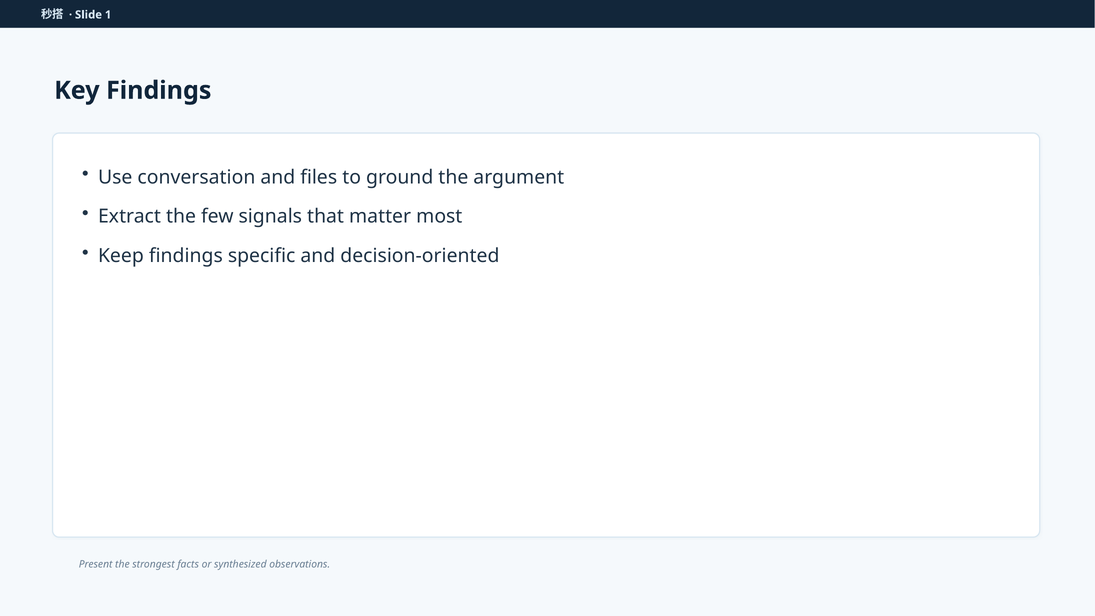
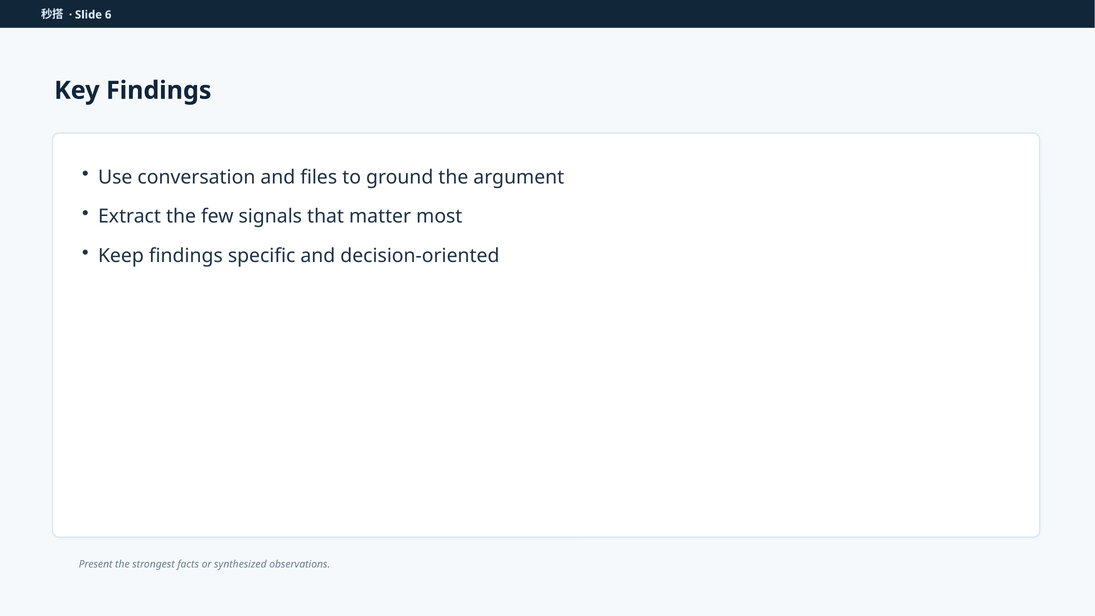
1: 1 -> 6
